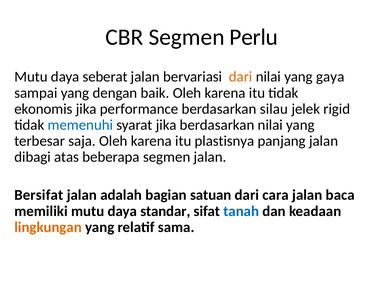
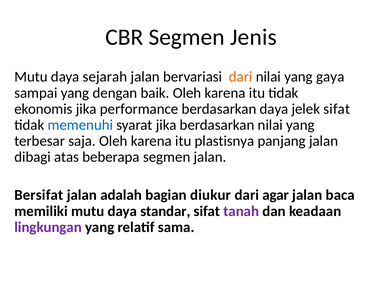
Perlu: Perlu -> Jenis
seberat: seberat -> sejarah
berdasarkan silau: silau -> daya
jelek rigid: rigid -> sifat
satuan: satuan -> diukur
cara: cara -> agar
tanah colour: blue -> purple
lingkungan colour: orange -> purple
